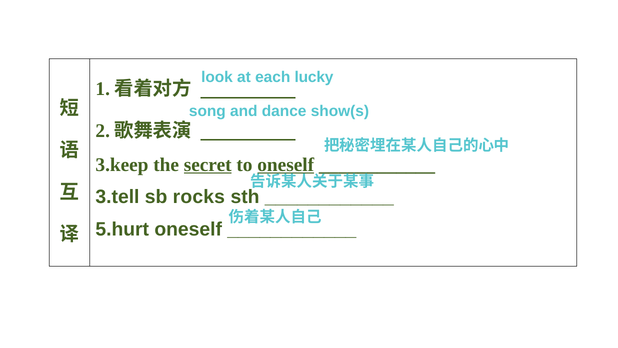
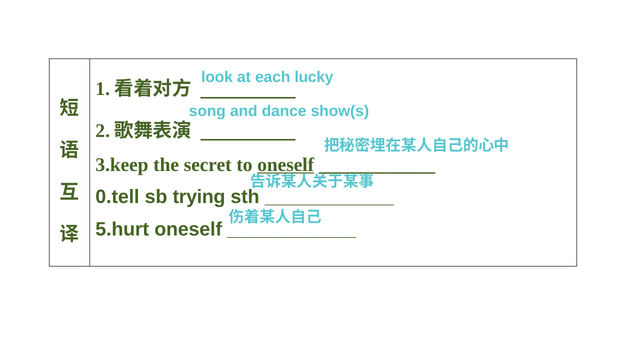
secret underline: present -> none
3.tell: 3.tell -> 0.tell
rocks: rocks -> trying
